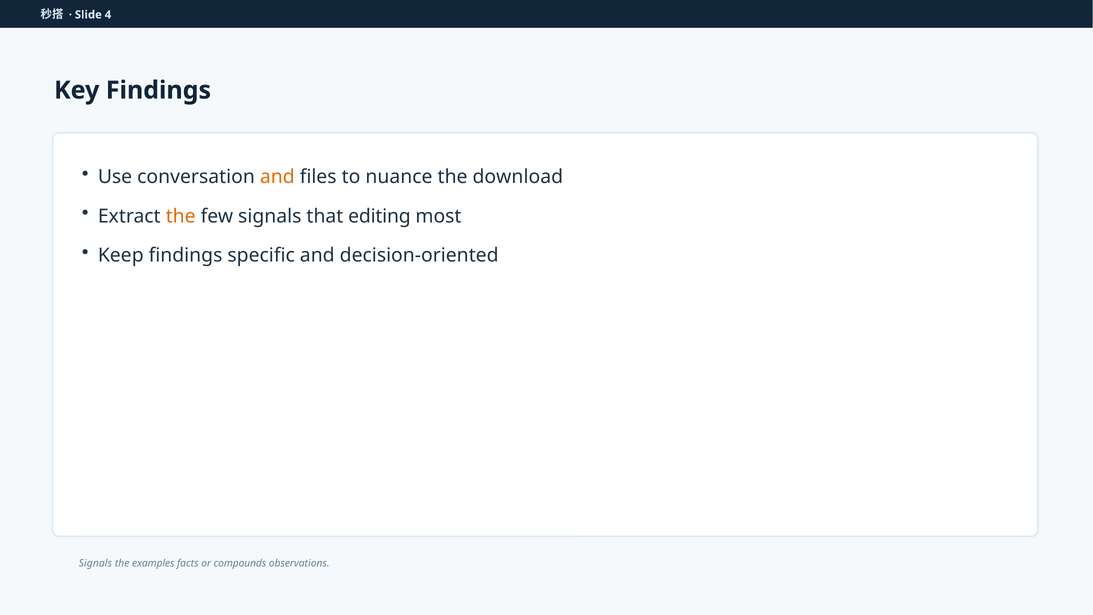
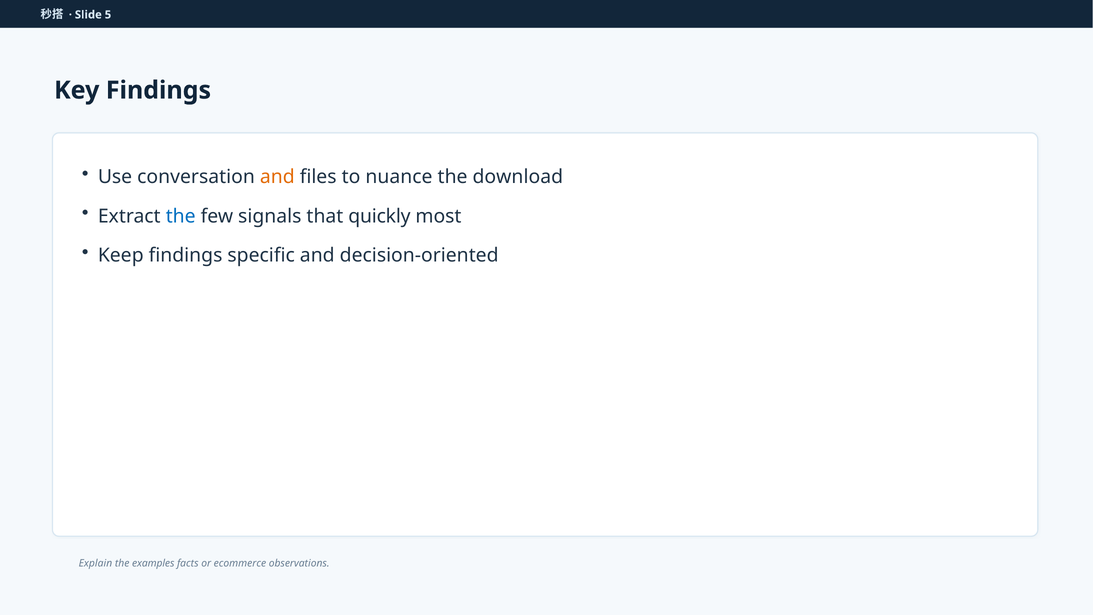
4: 4 -> 5
the at (181, 216) colour: orange -> blue
editing: editing -> quickly
Signals at (95, 563): Signals -> Explain
compounds: compounds -> ecommerce
